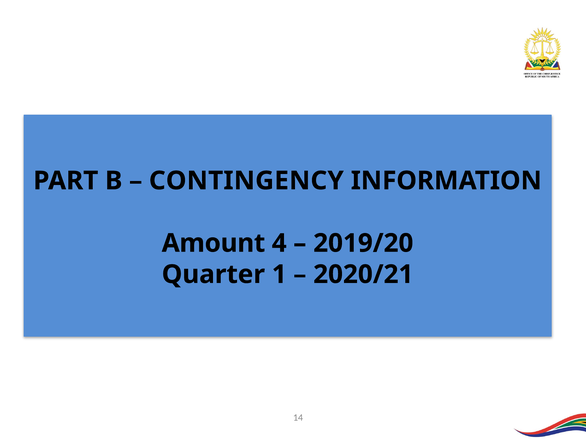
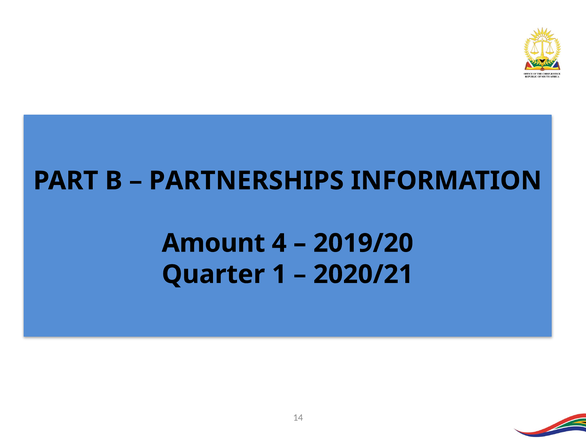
CONTINGENCY: CONTINGENCY -> PARTNERSHIPS
